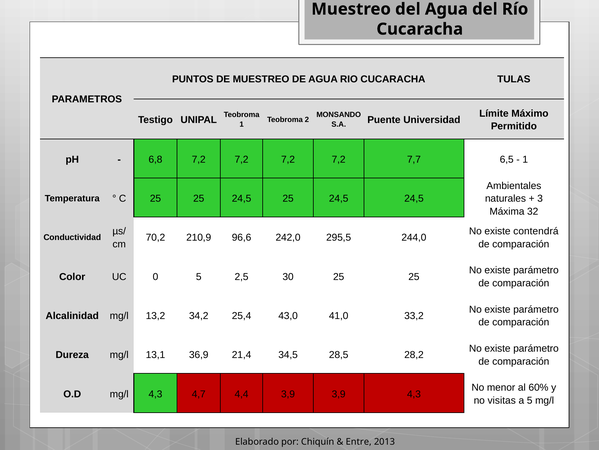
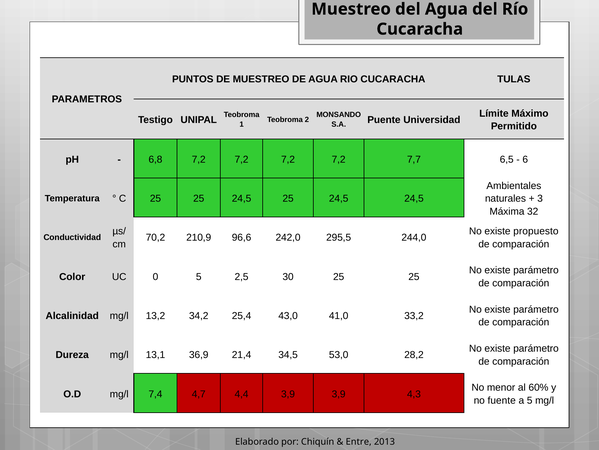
1 at (525, 159): 1 -> 6
contendrá: contendrá -> propuesto
28,5: 28,5 -> 53,0
mg/l 4,3: 4,3 -> 7,4
visitas: visitas -> fuente
